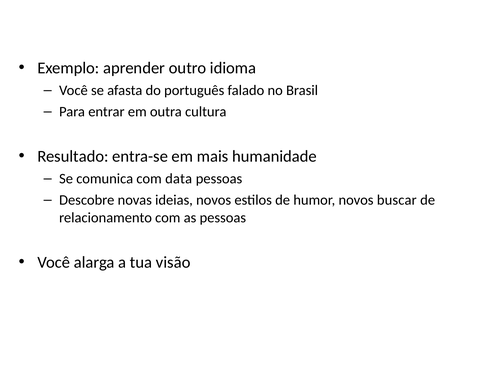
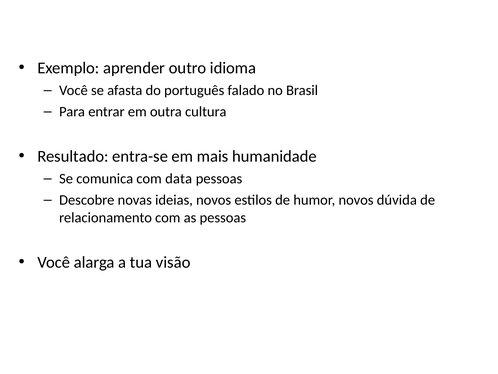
buscar: buscar -> dúvida
